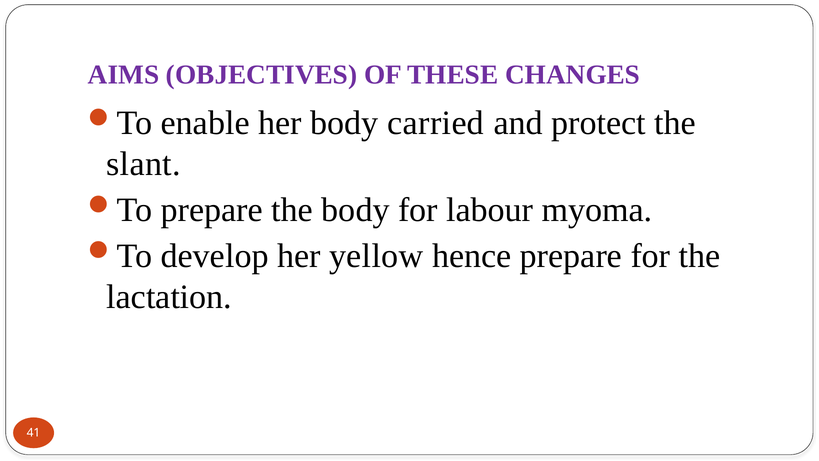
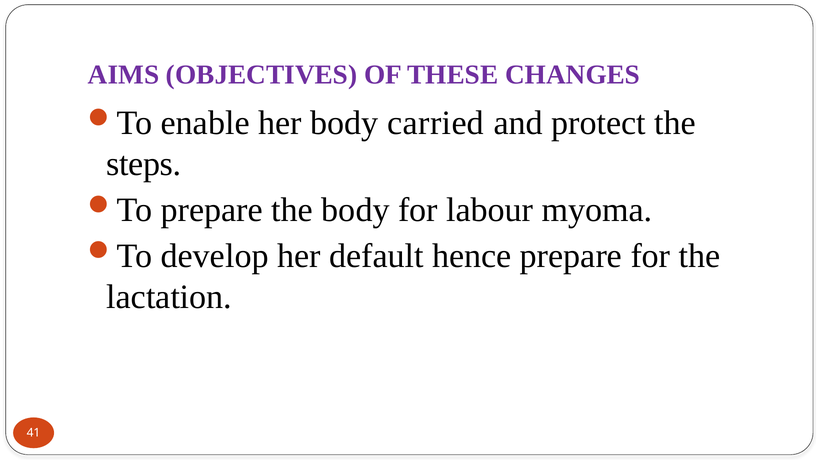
slant: slant -> steps
yellow: yellow -> default
